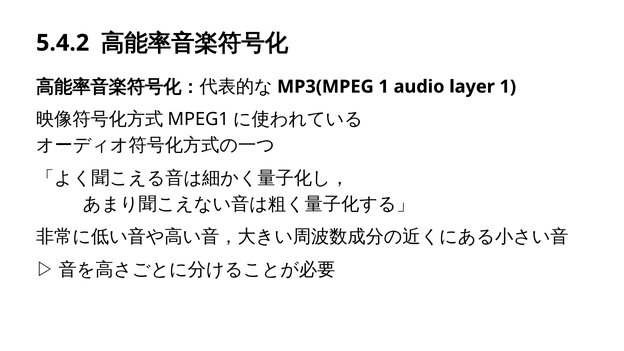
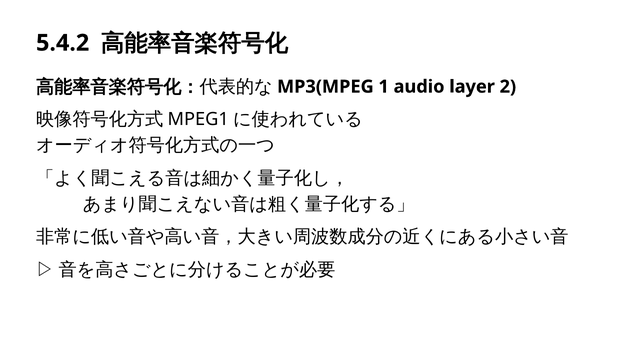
layer 1: 1 -> 2
